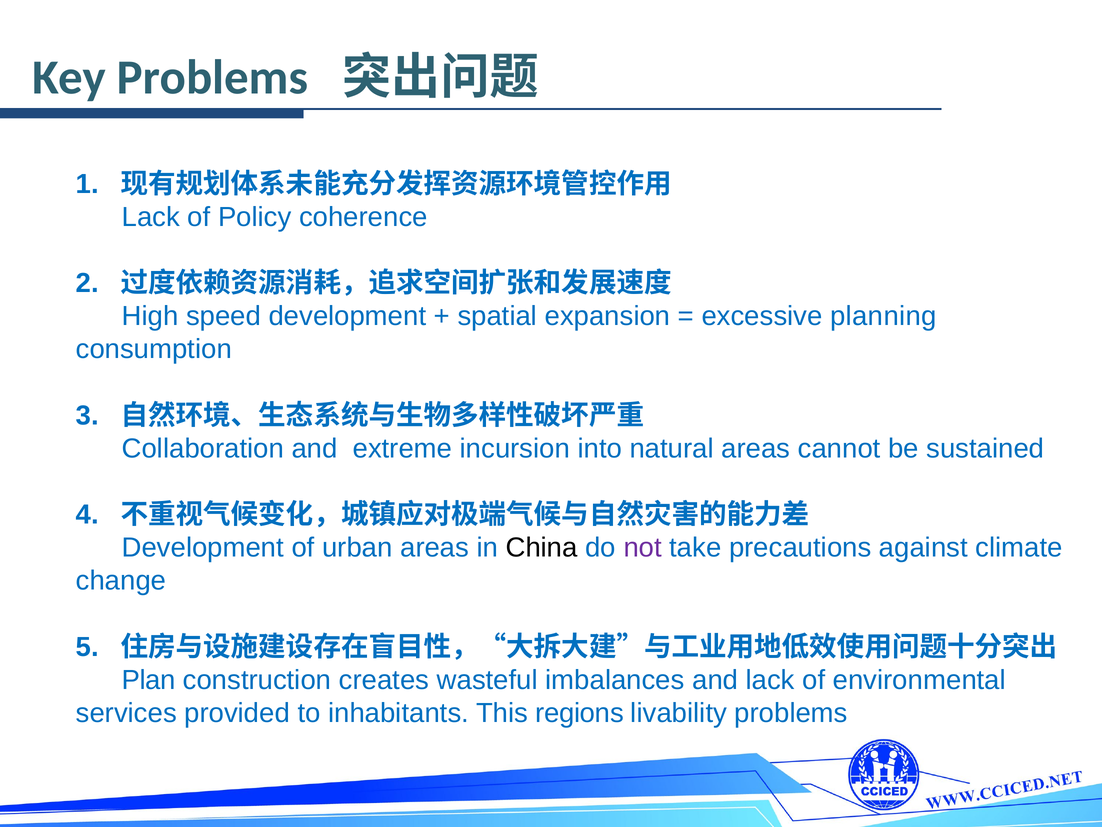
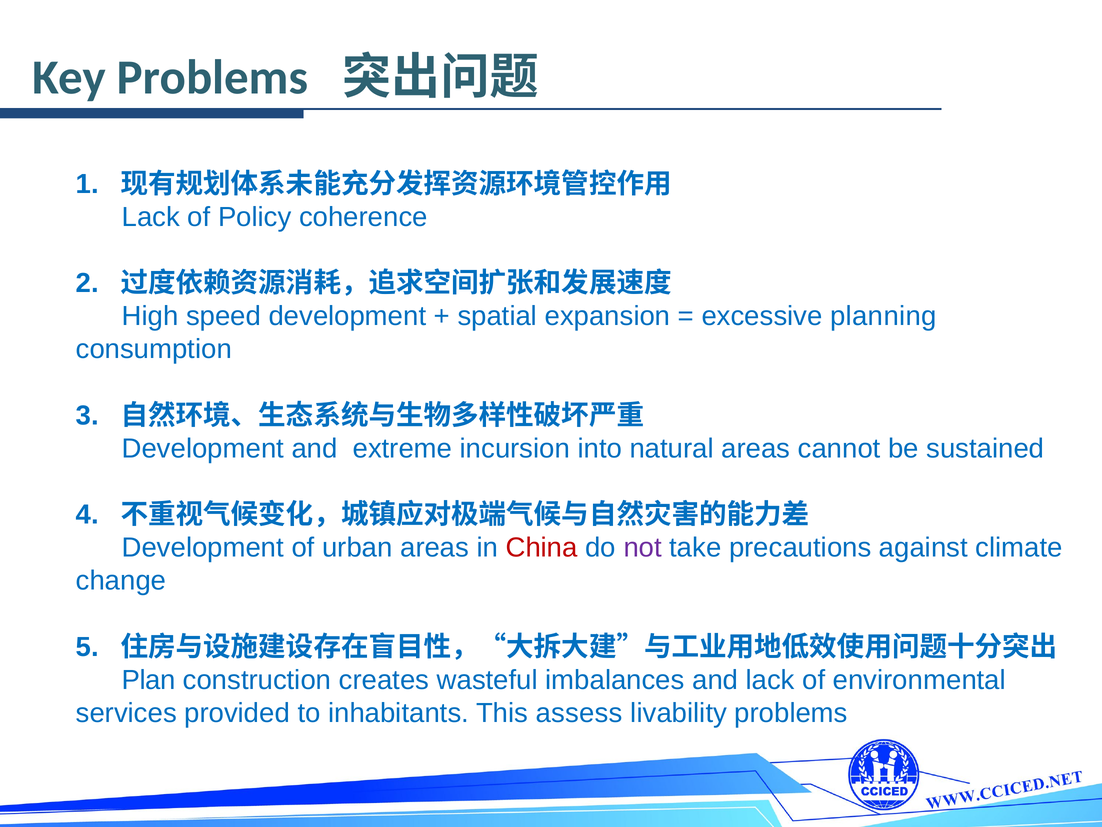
Collaboration at (203, 448): Collaboration -> Development
China colour: black -> red
regions: regions -> assess
